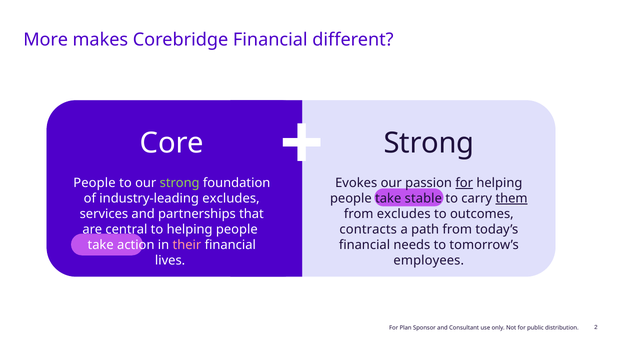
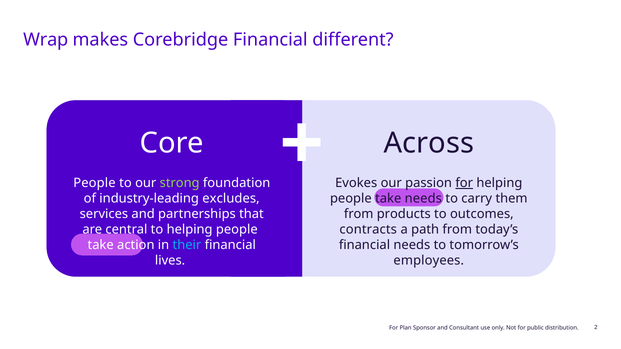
More: More -> Wrap
Strong at (429, 143): Strong -> Across
take stable: stable -> needs
them underline: present -> none
from excludes: excludes -> products
their colour: pink -> light blue
